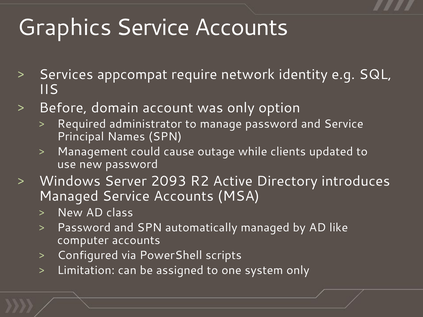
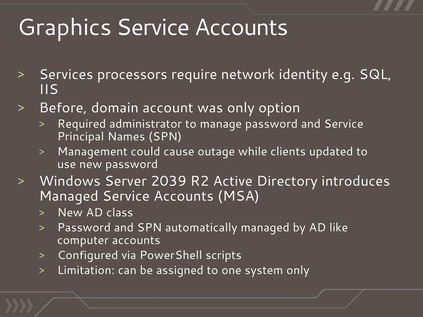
appcompat: appcompat -> processors
2093: 2093 -> 2039
